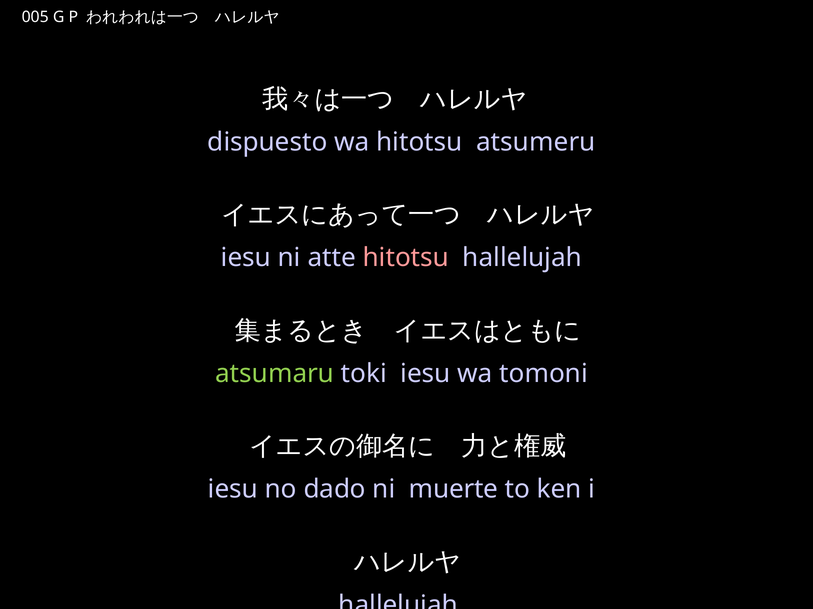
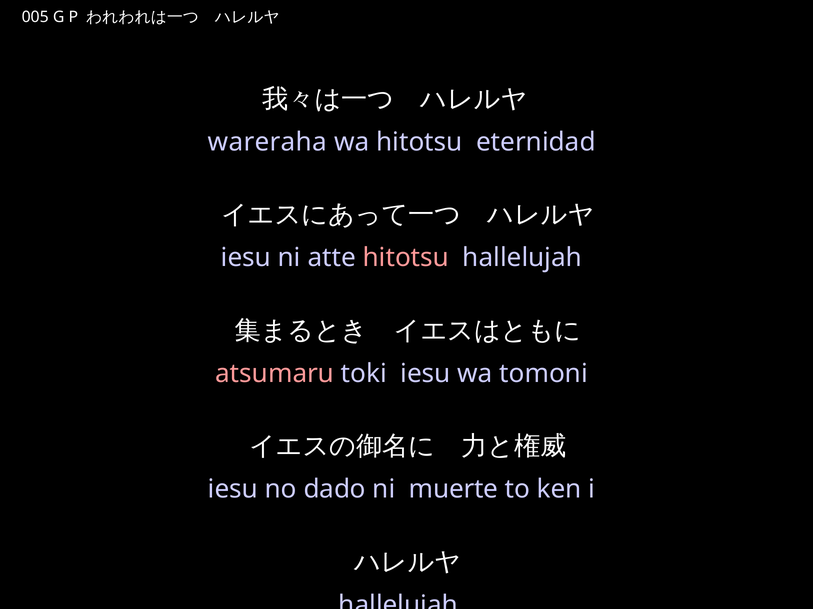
dispuesto: dispuesto -> wareraha
atsumeru: atsumeru -> eternidad
atsumaru colour: light green -> pink
